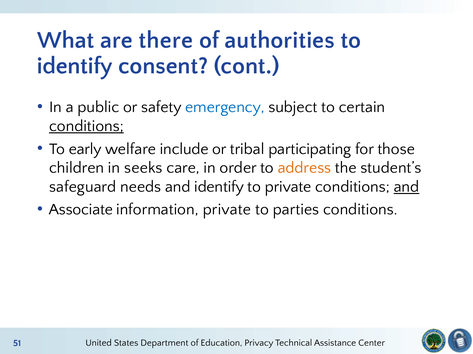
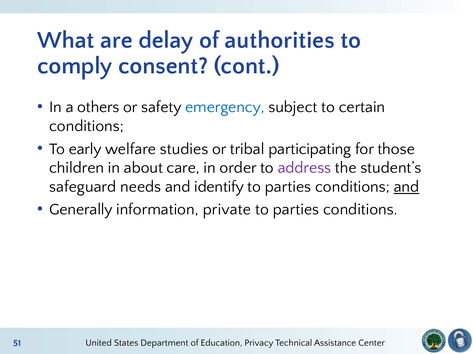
there: there -> delay
identify at (75, 66): identify -> comply
public: public -> others
conditions at (86, 126) underline: present -> none
include: include -> studies
seeks: seeks -> about
address colour: orange -> purple
private at (288, 187): private -> parties
Associate: Associate -> Generally
